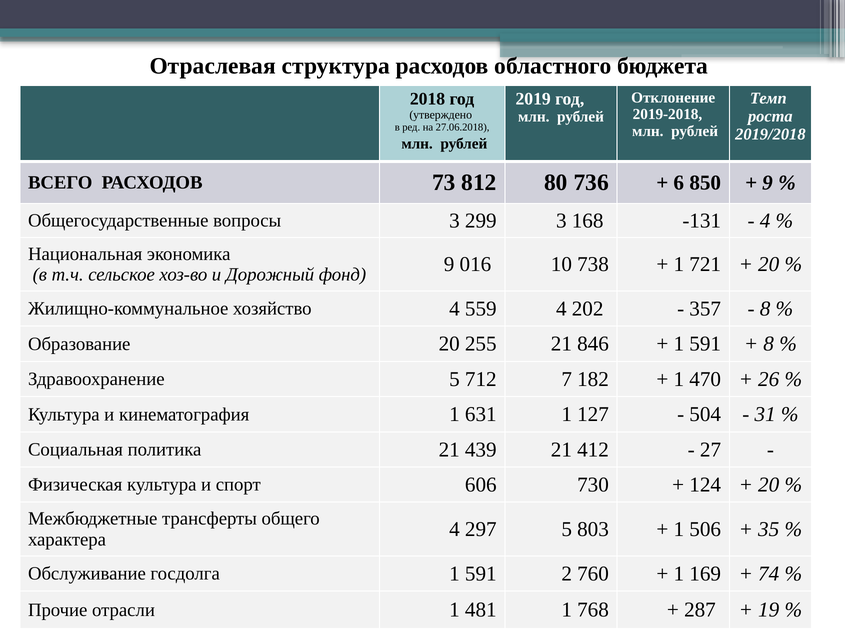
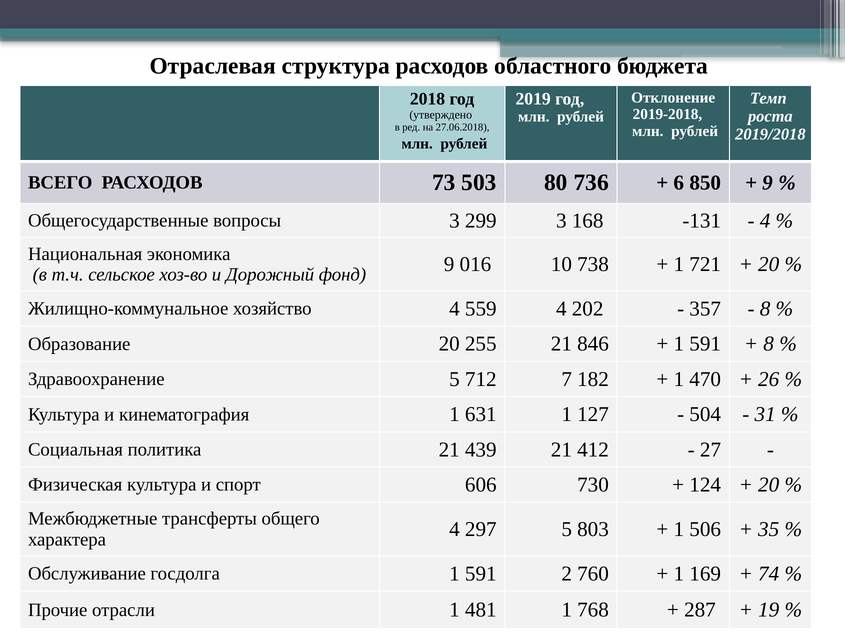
812: 812 -> 503
